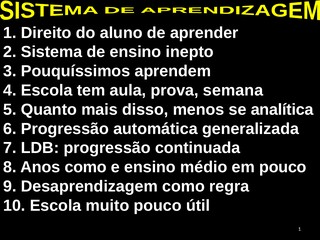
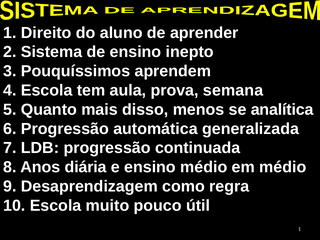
Anos como: como -> diária
em pouco: pouco -> médio
